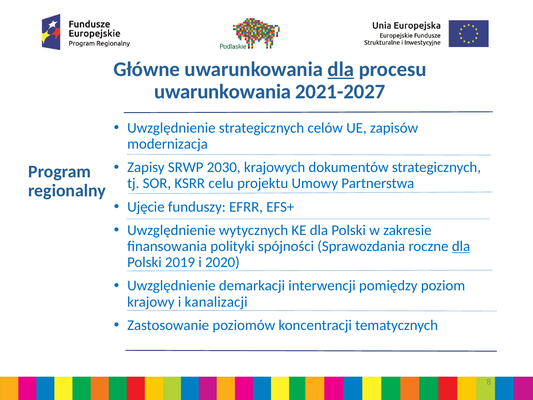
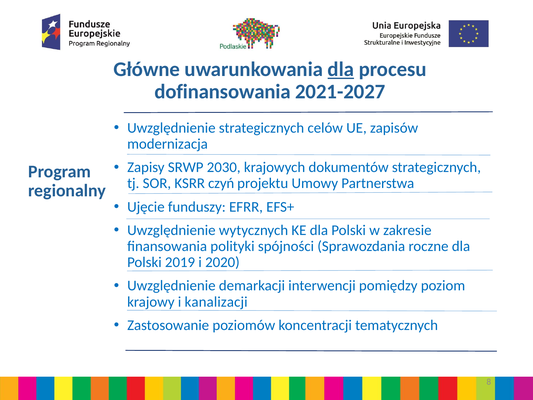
uwarunkowania at (223, 92): uwarunkowania -> dofinansowania
celu: celu -> czyń
dla at (461, 246) underline: present -> none
